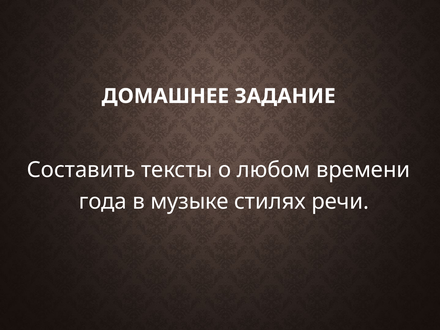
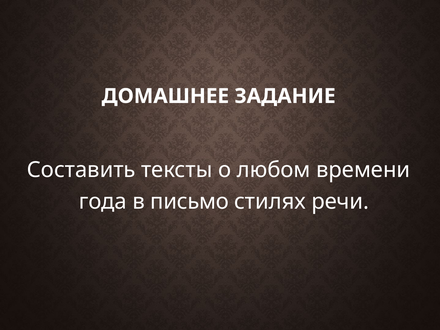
музыке: музыке -> письмо
